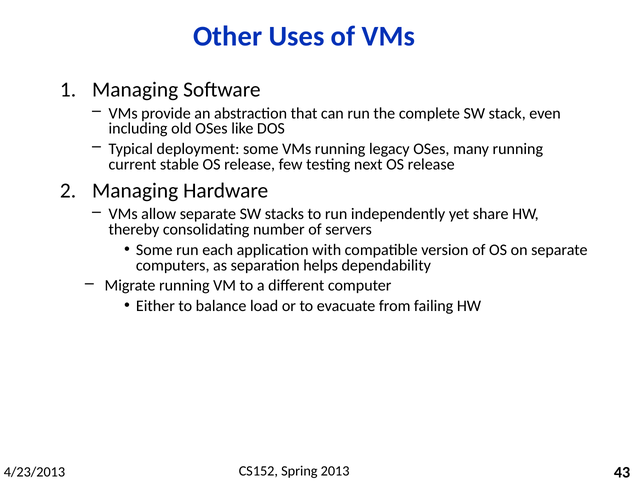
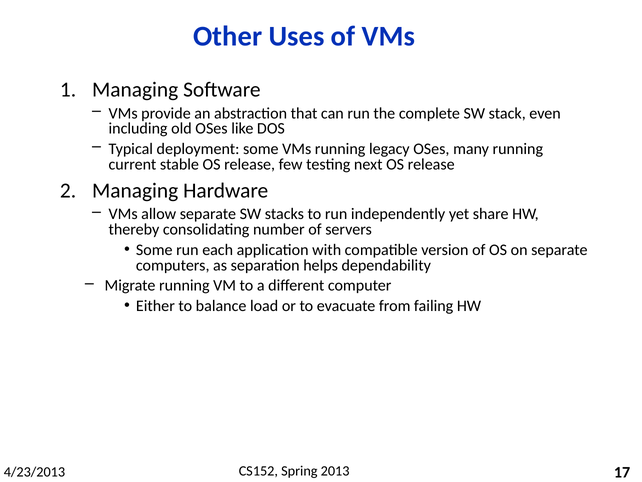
43: 43 -> 17
